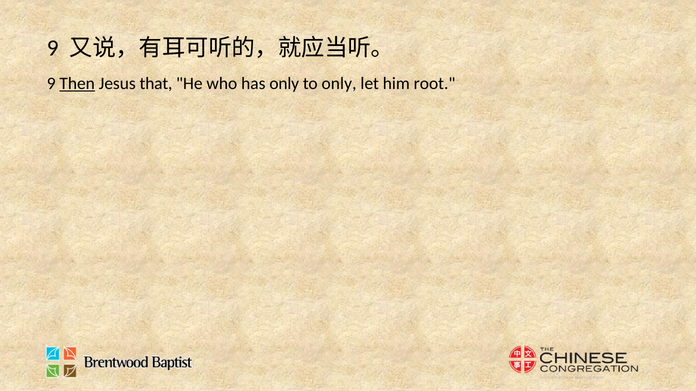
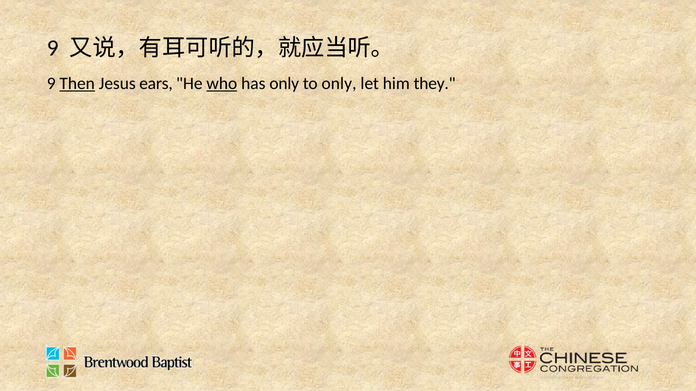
that: that -> ears
who underline: none -> present
root: root -> they
